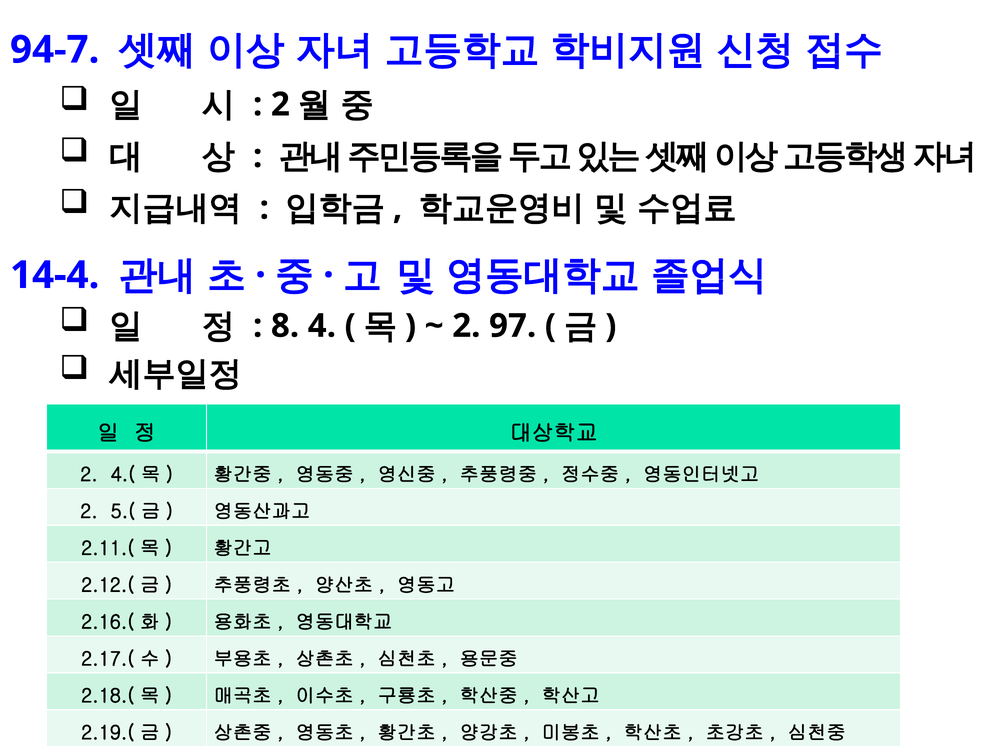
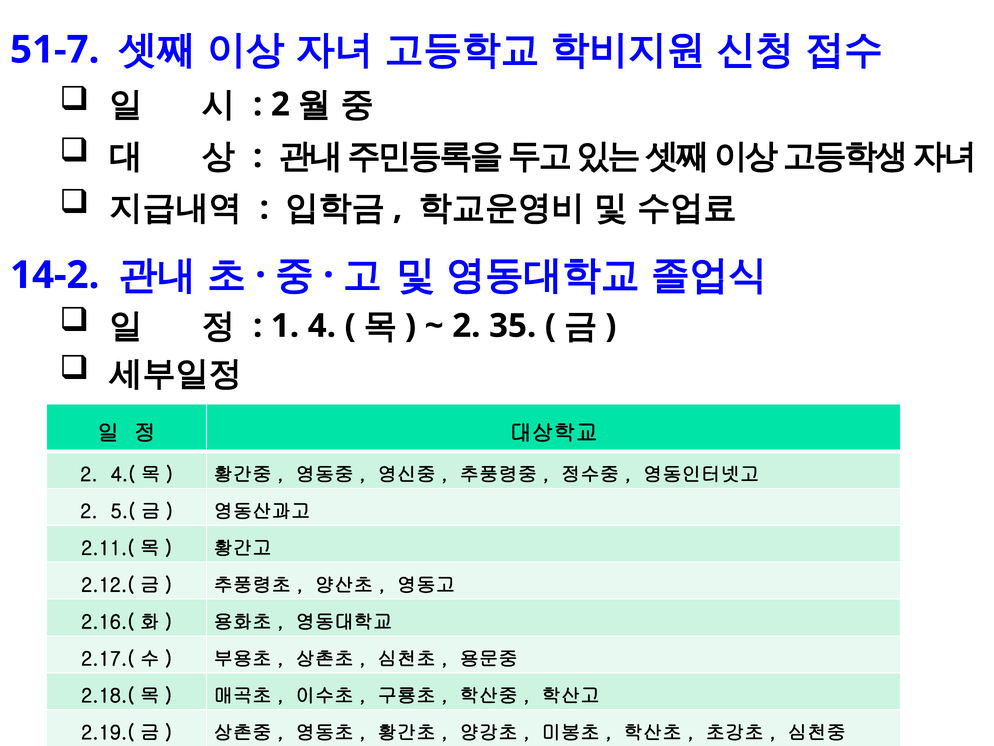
94-7: 94-7 -> 51-7
14-4: 14-4 -> 14-2
8: 8 -> 1
97: 97 -> 35
